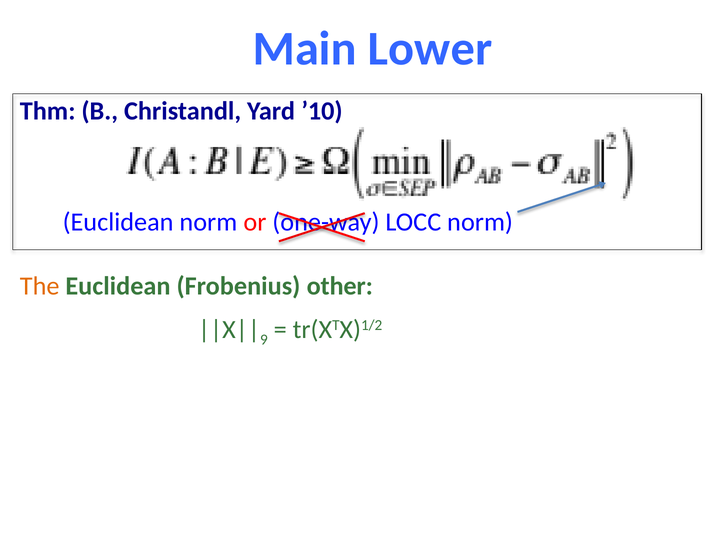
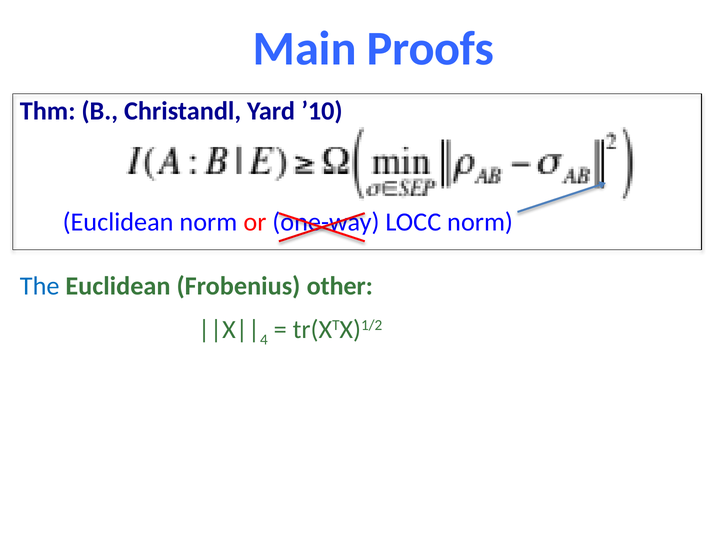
Lower: Lower -> Proofs
The colour: orange -> blue
9: 9 -> 4
